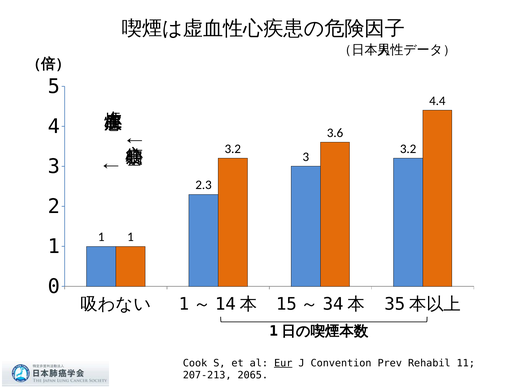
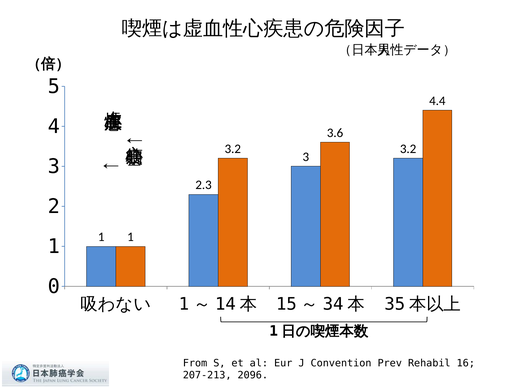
Cook: Cook -> From
Eur underline: present -> none
11: 11 -> 16
2065: 2065 -> 2096
